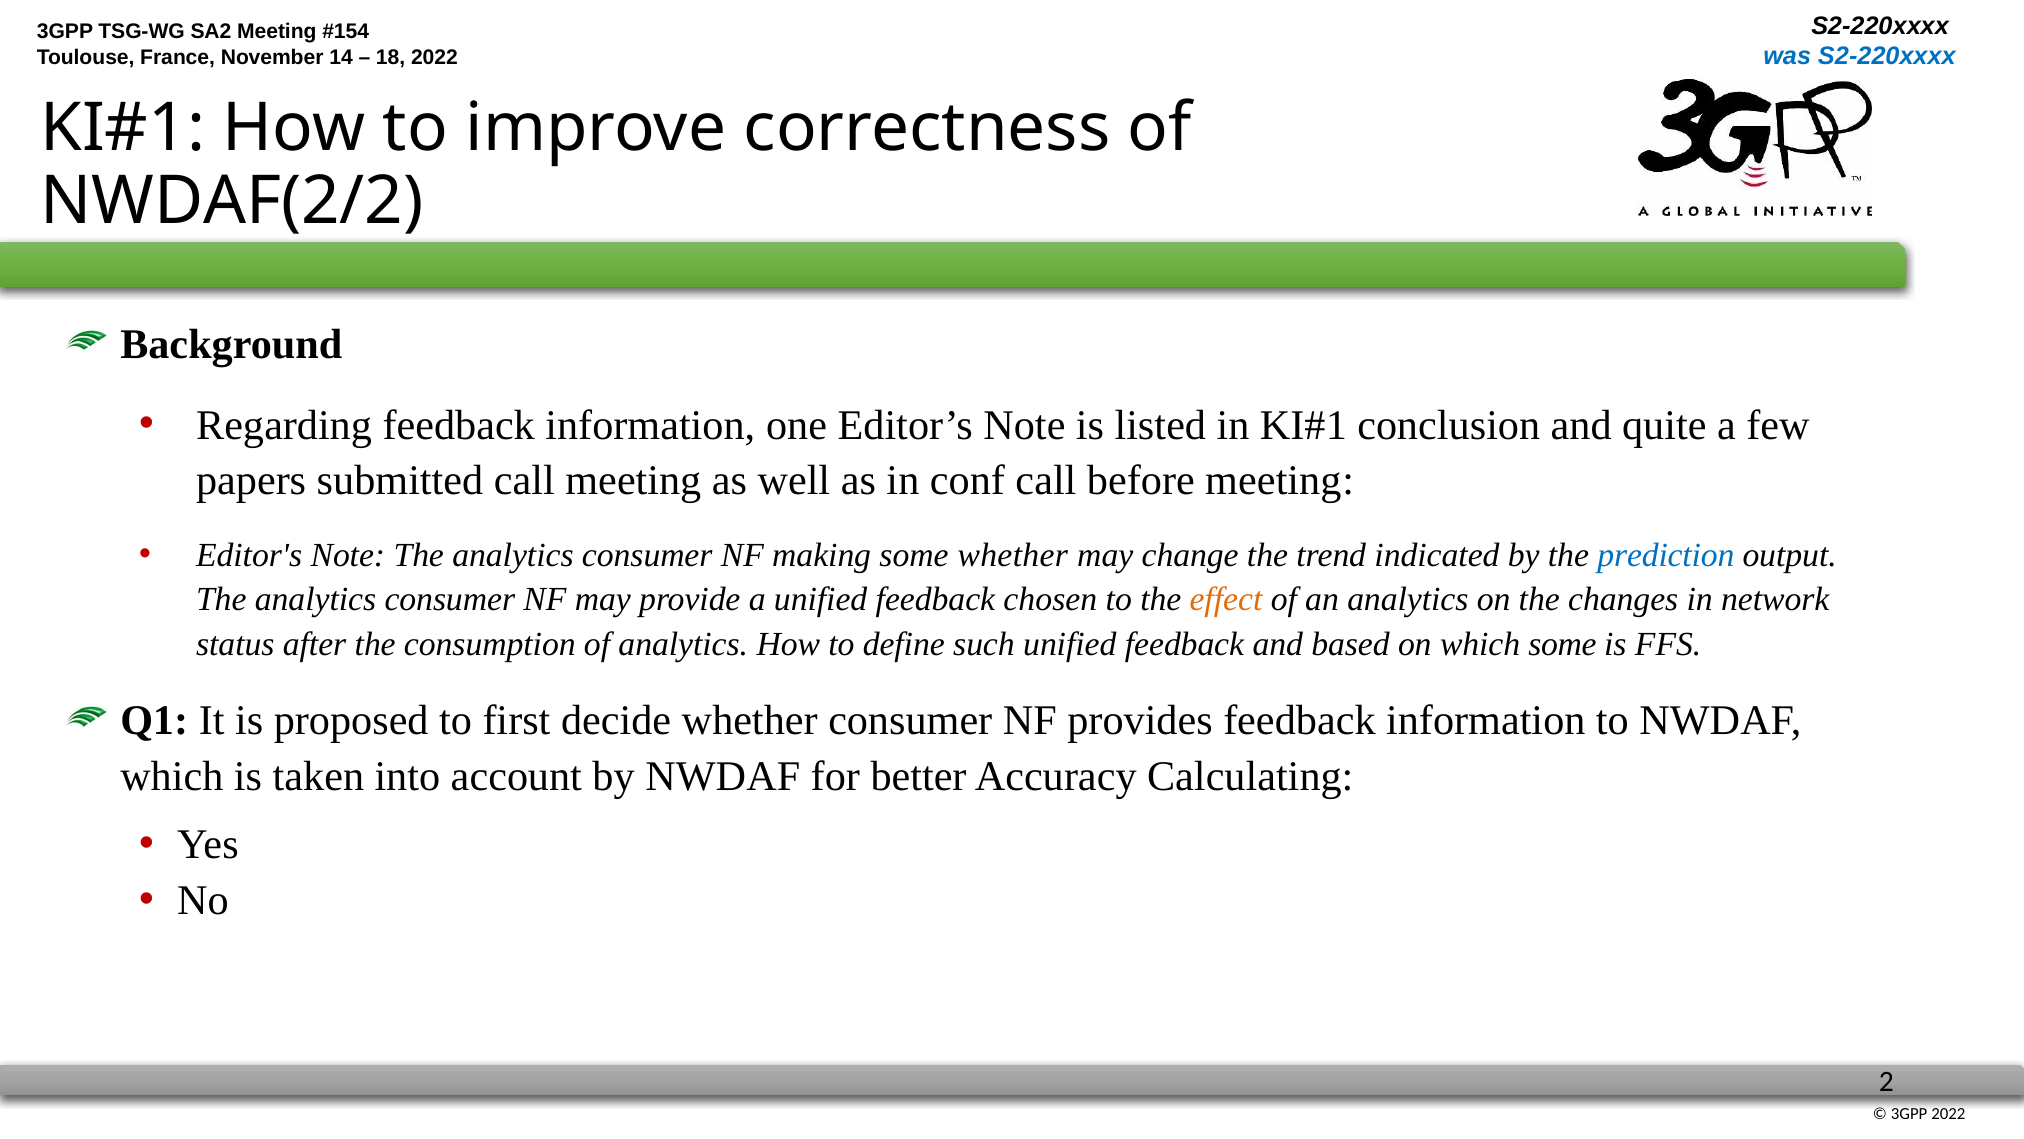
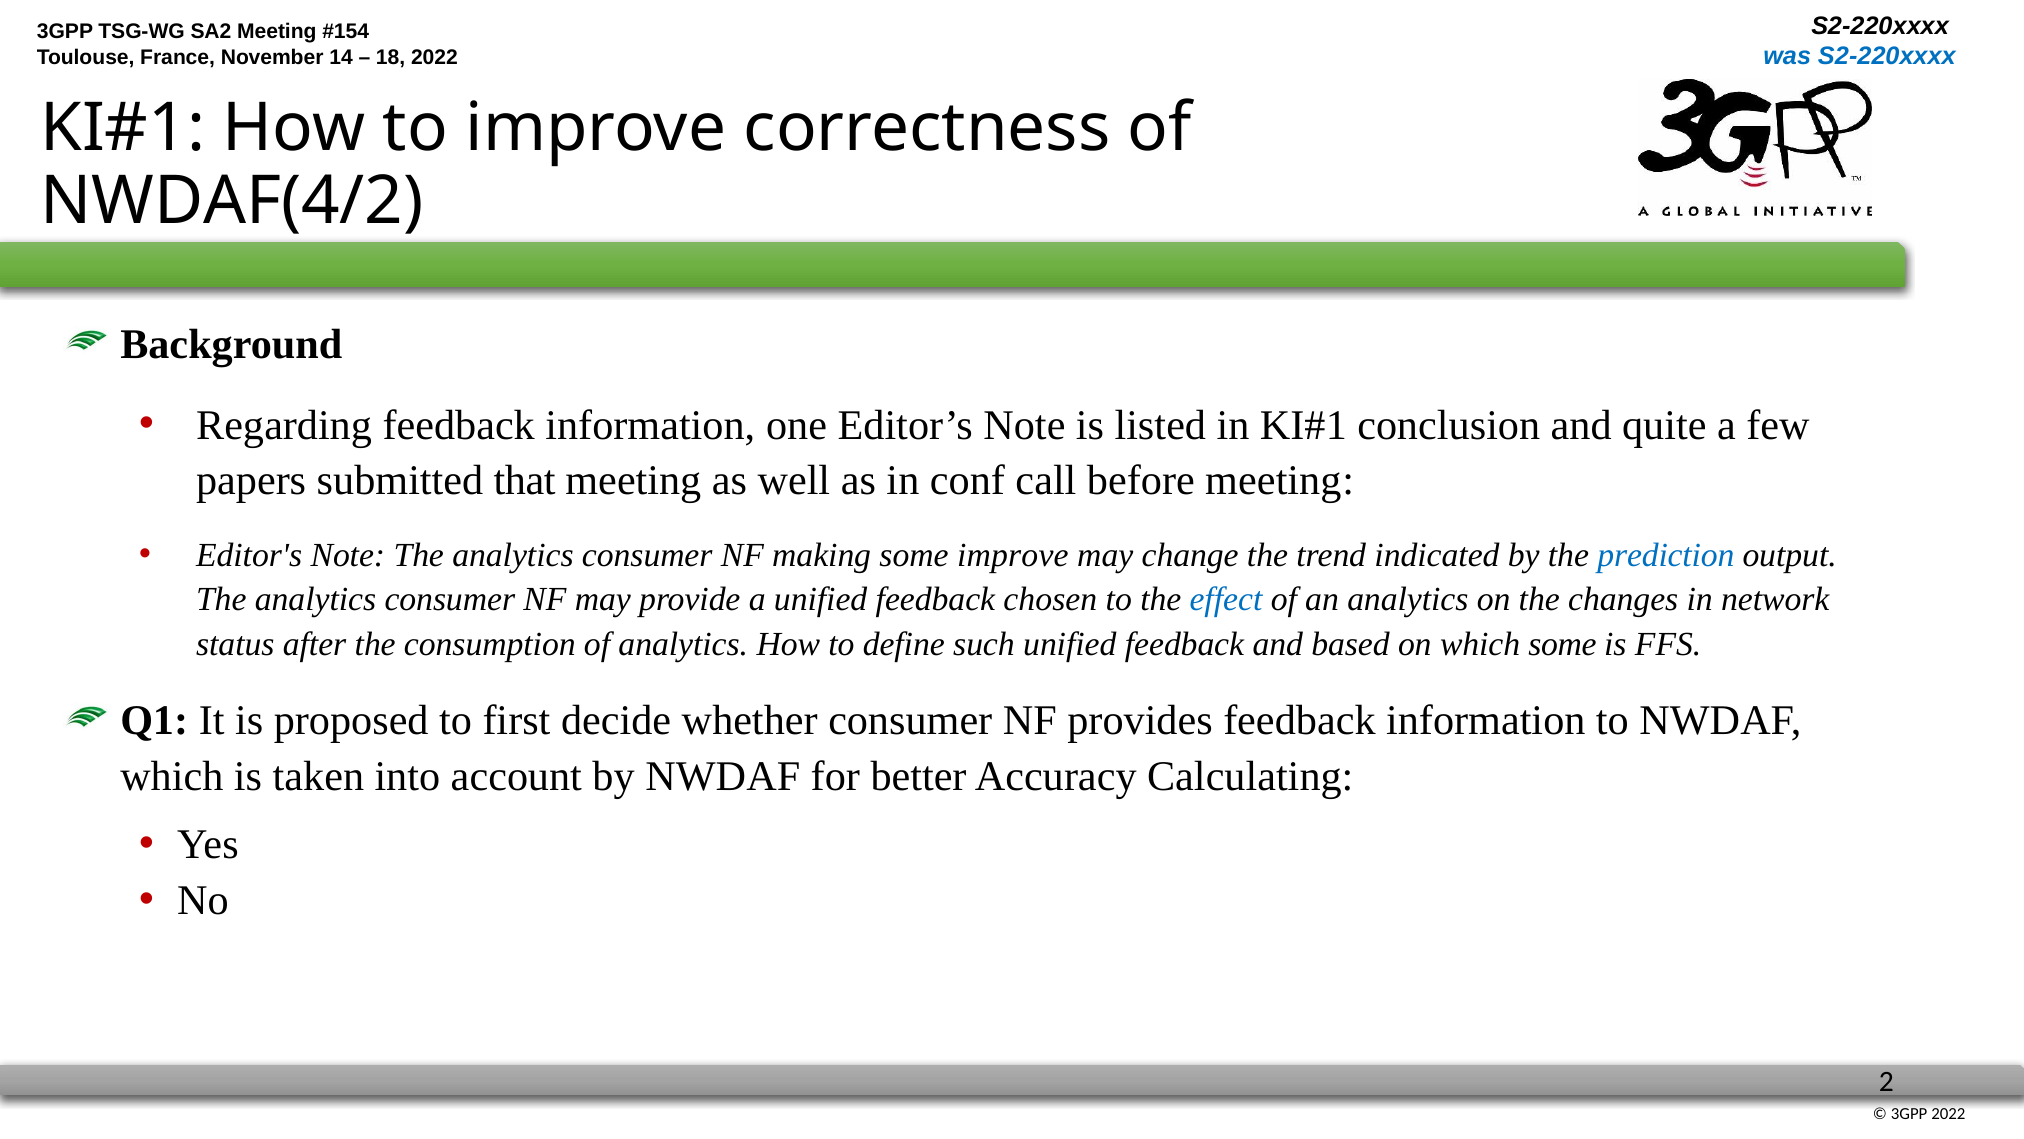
NWDAF(2/2: NWDAF(2/2 -> NWDAF(4/2
submitted call: call -> that
some whether: whether -> improve
effect colour: orange -> blue
